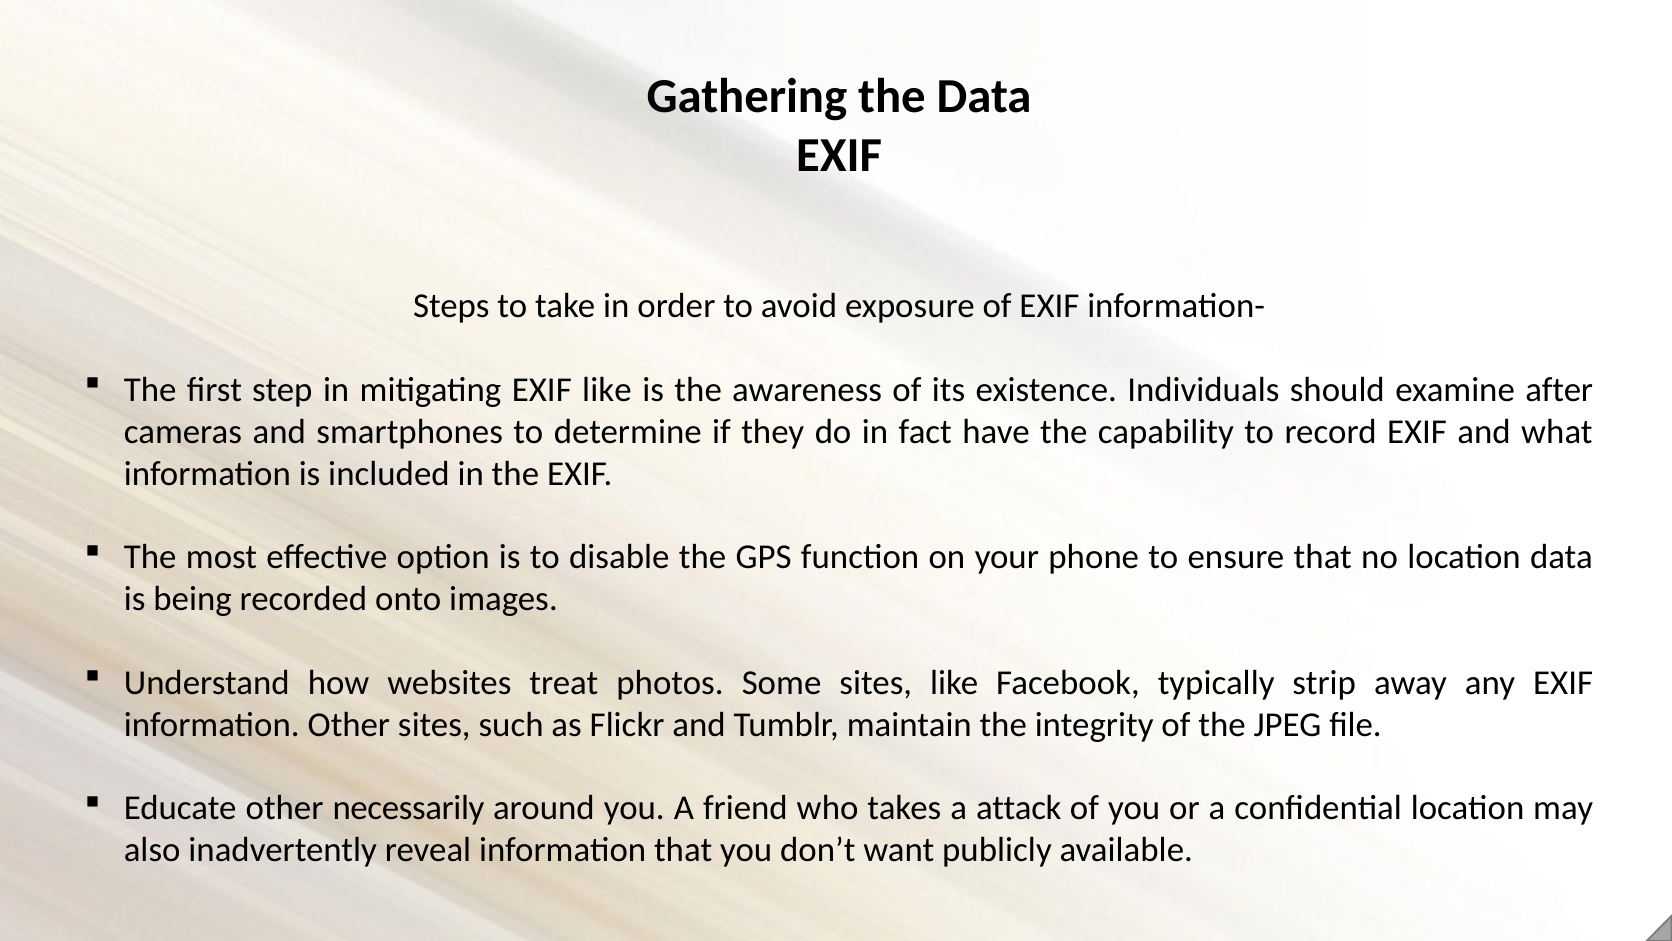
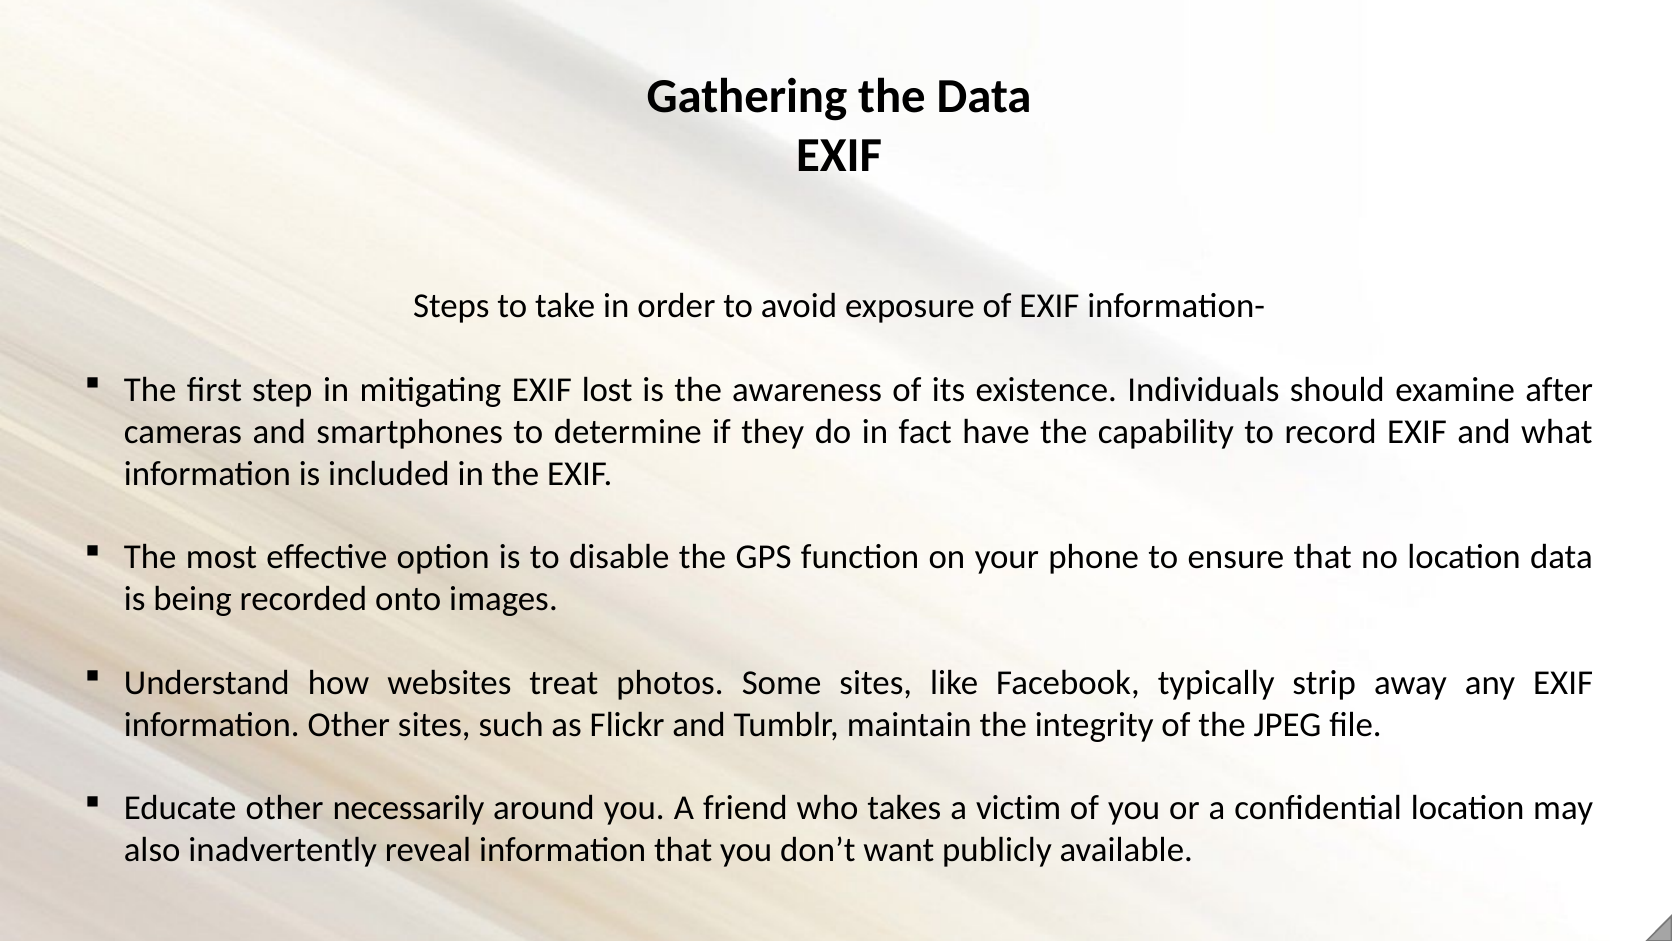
EXIF like: like -> lost
attack: attack -> victim
